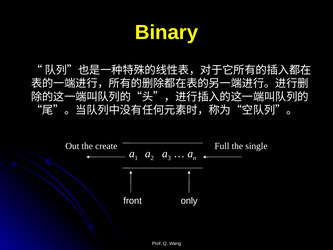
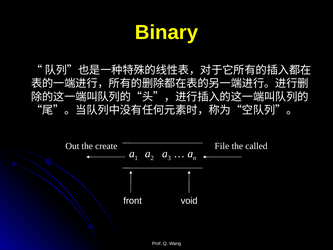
Full: Full -> File
single: single -> called
only: only -> void
